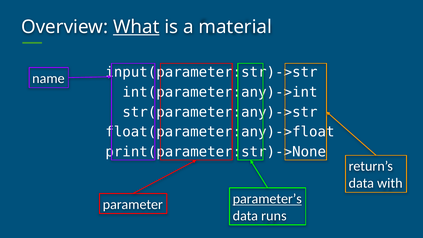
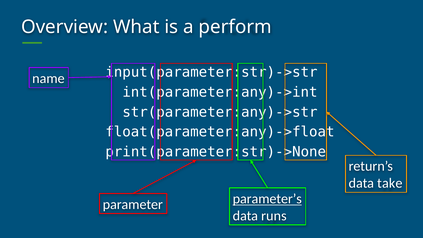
What underline: present -> none
material: material -> perform
with: with -> take
